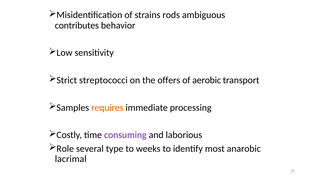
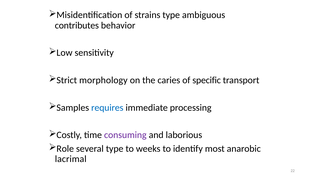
strains rods: rods -> type
streptococci: streptococci -> morphology
offers: offers -> caries
aerobic: aerobic -> specific
requires colour: orange -> blue
